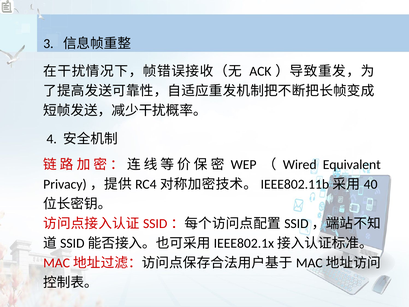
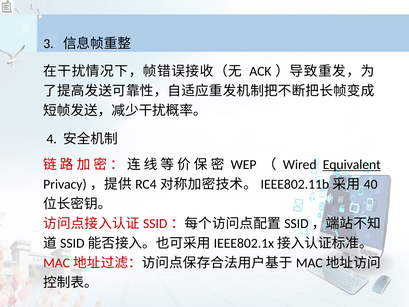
Equivalent underline: none -> present
